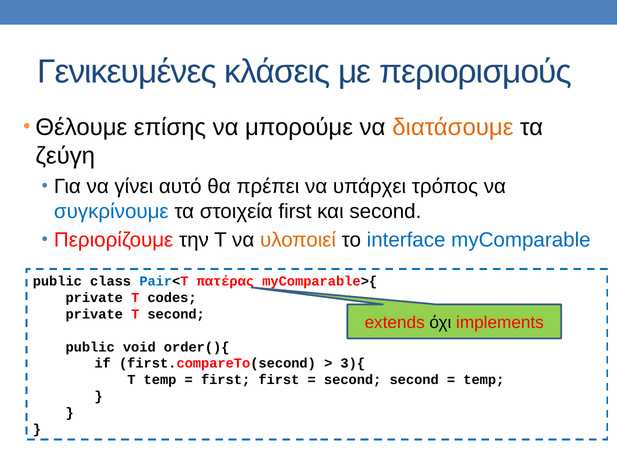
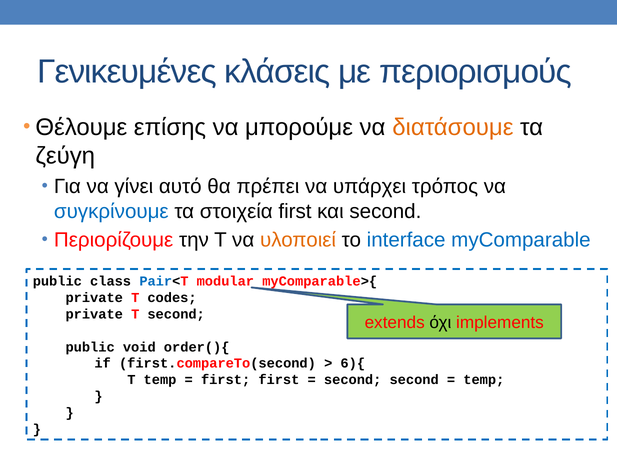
πατέρας: πατέρας -> modular
3){: 3){ -> 6){
